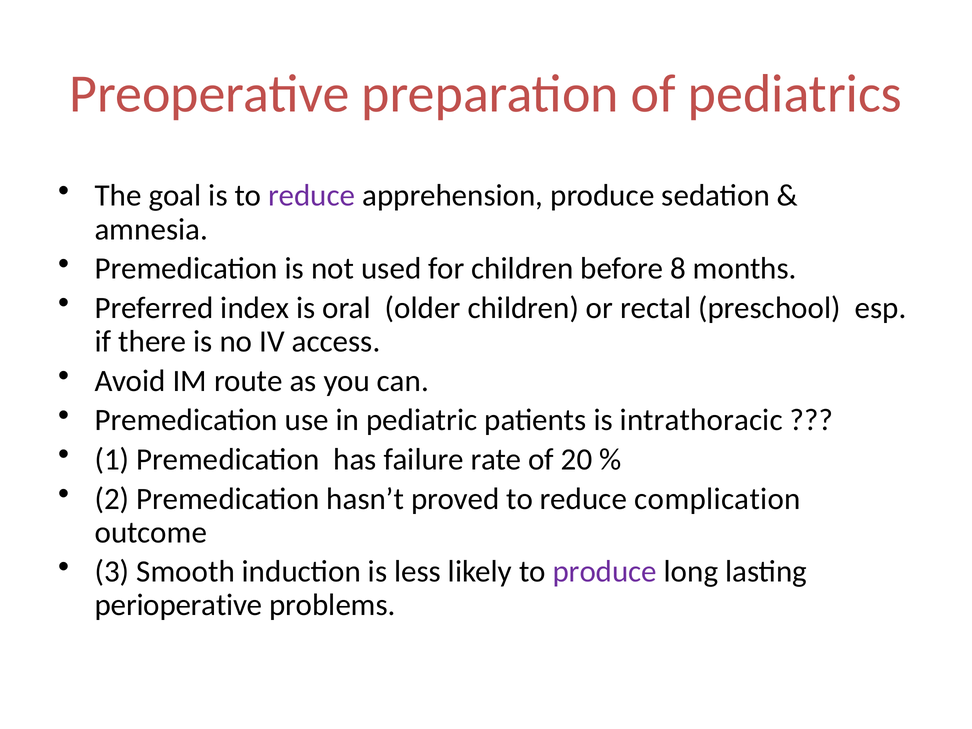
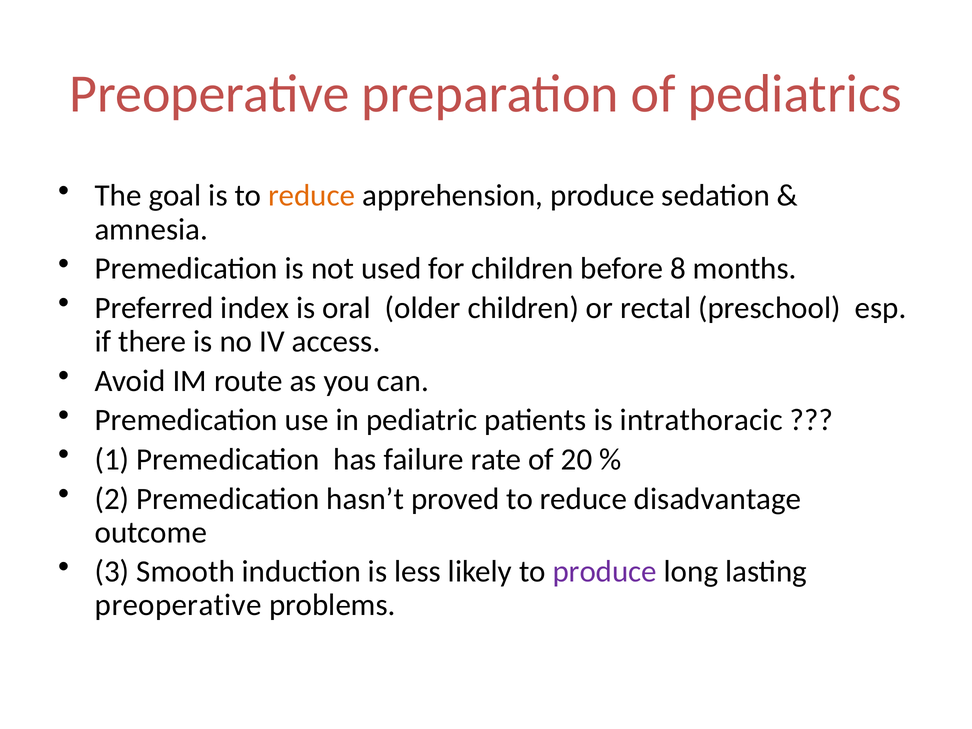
reduce at (312, 196) colour: purple -> orange
complication: complication -> disadvantage
perioperative at (179, 605): perioperative -> preoperative
